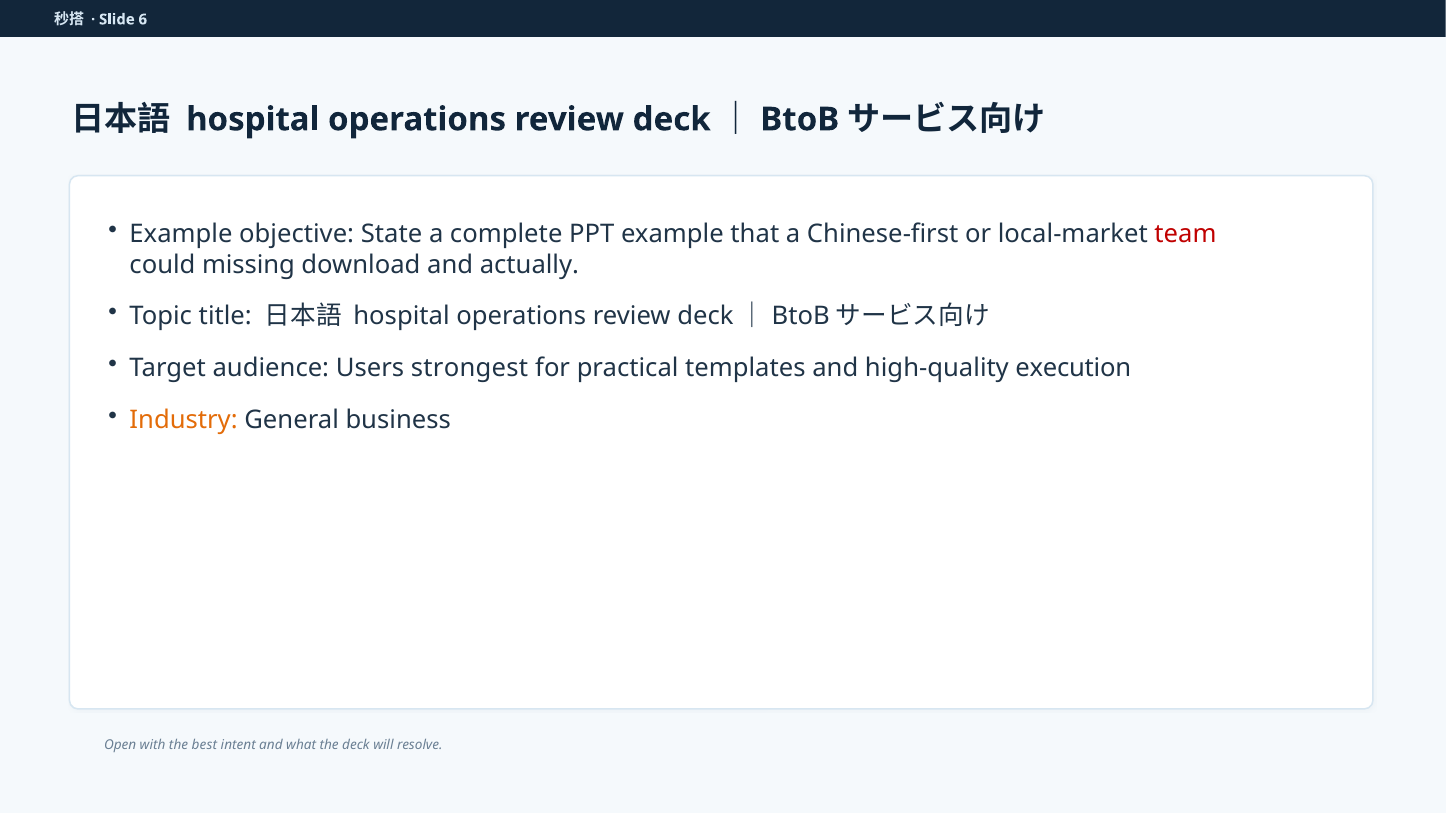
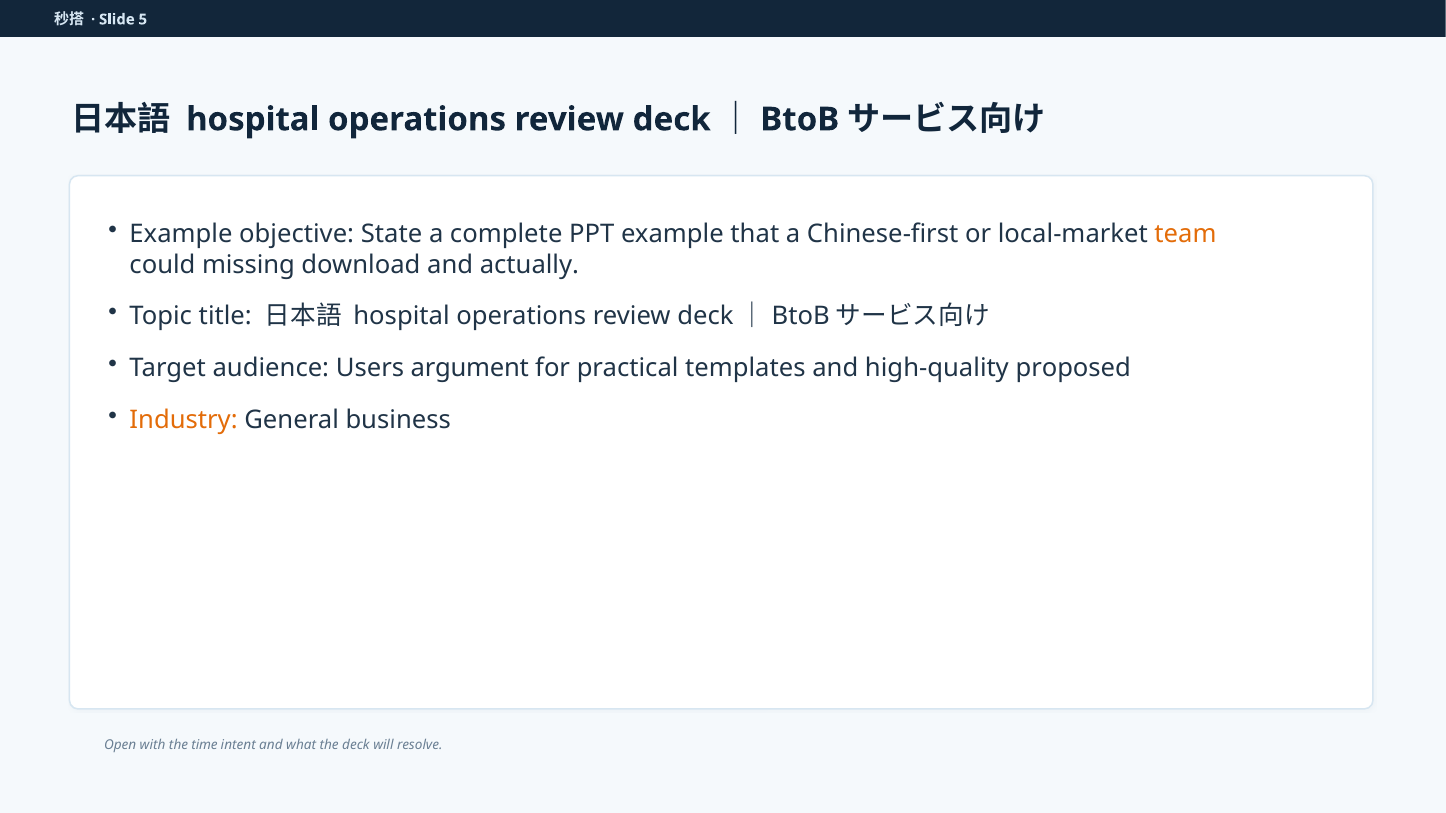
6: 6 -> 5
team colour: red -> orange
strongest: strongest -> argument
execution: execution -> proposed
best: best -> time
